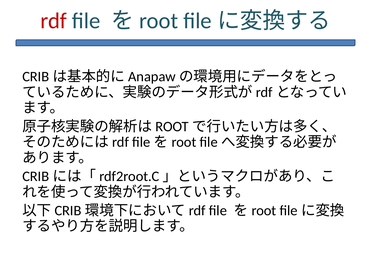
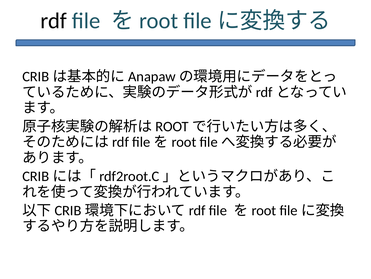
rdf colour: red -> black
